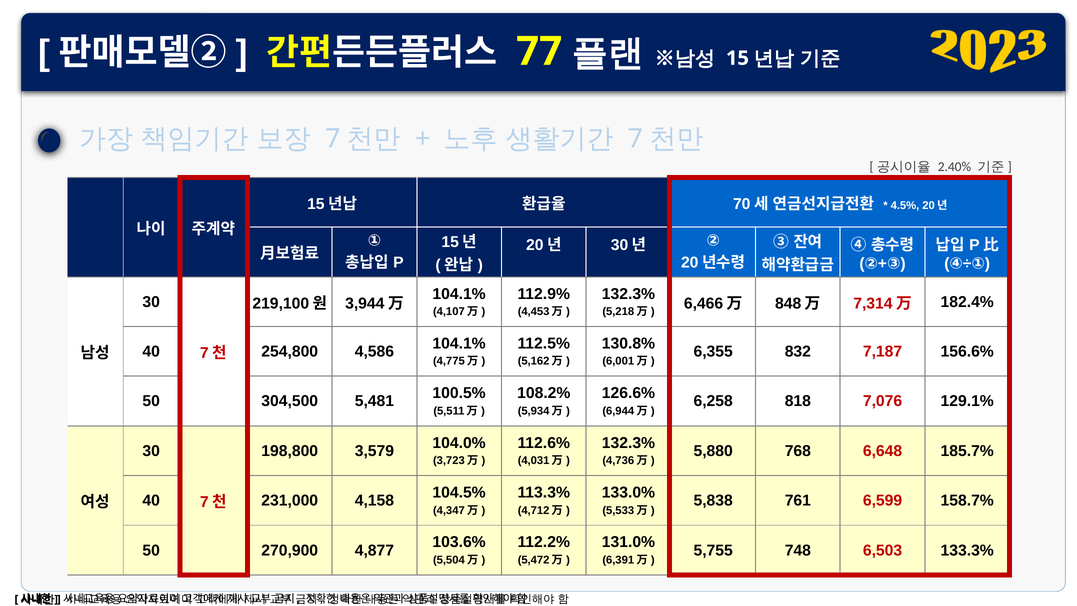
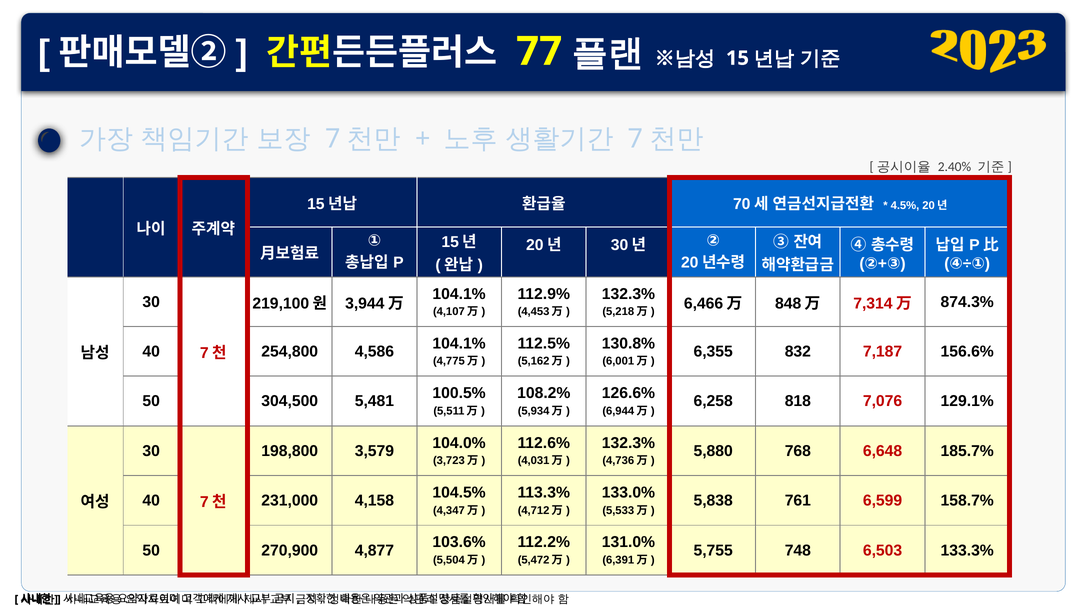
182.4%: 182.4% -> 874.3%
